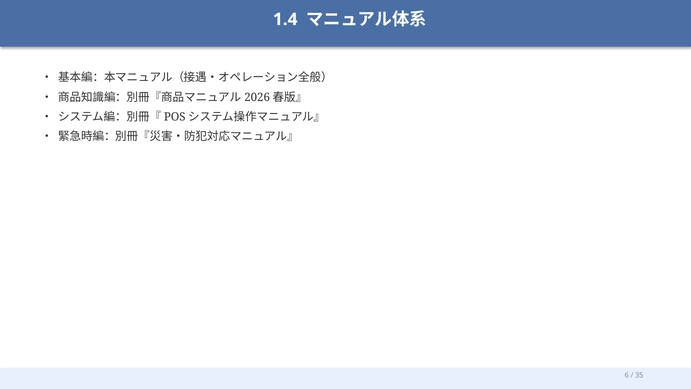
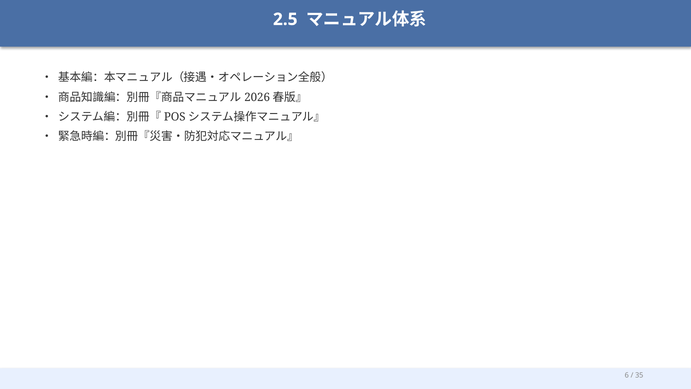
1.4: 1.4 -> 2.5
